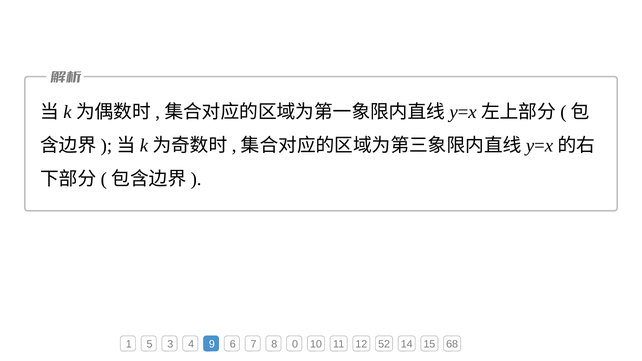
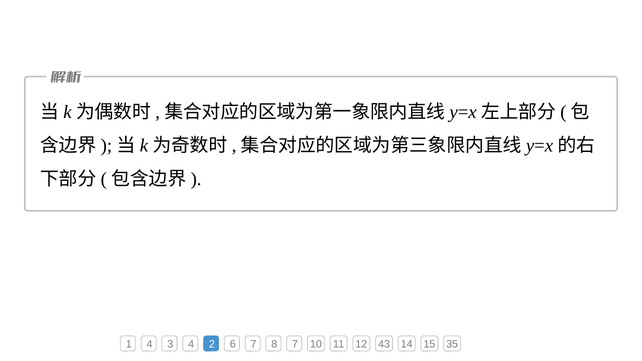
1 5: 5 -> 4
9: 9 -> 2
8 0: 0 -> 7
52: 52 -> 43
68: 68 -> 35
